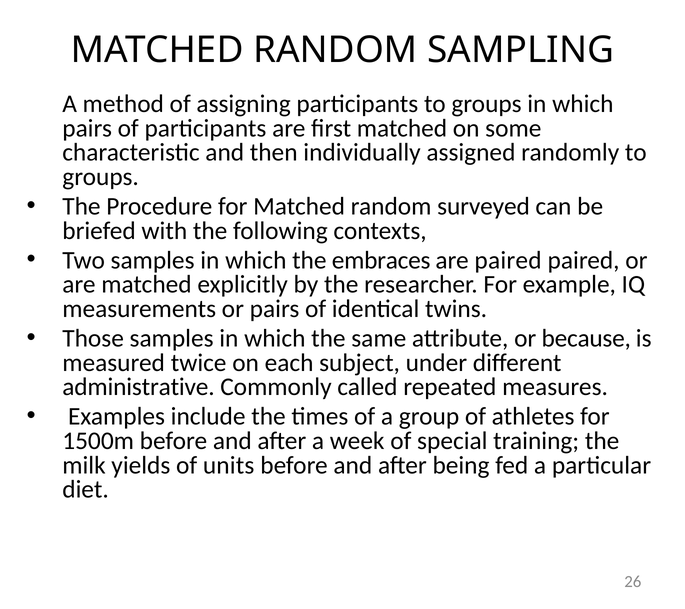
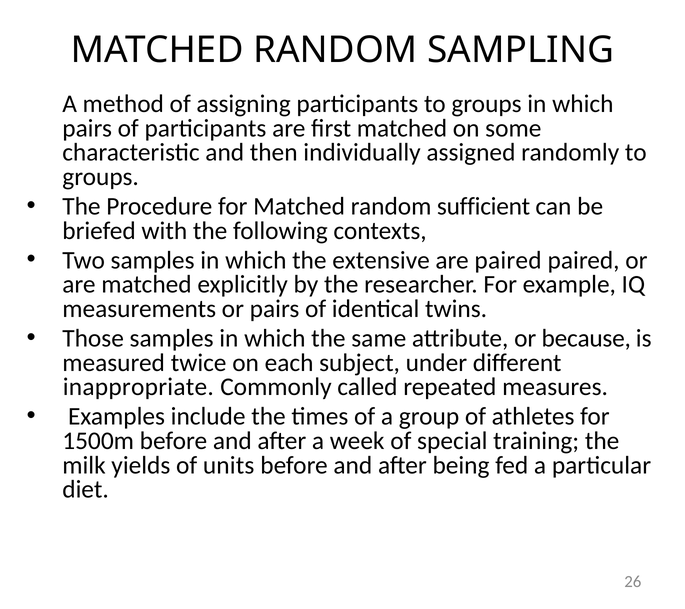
surveyed: surveyed -> sufficient
embraces: embraces -> extensive
administrative: administrative -> inappropriate
